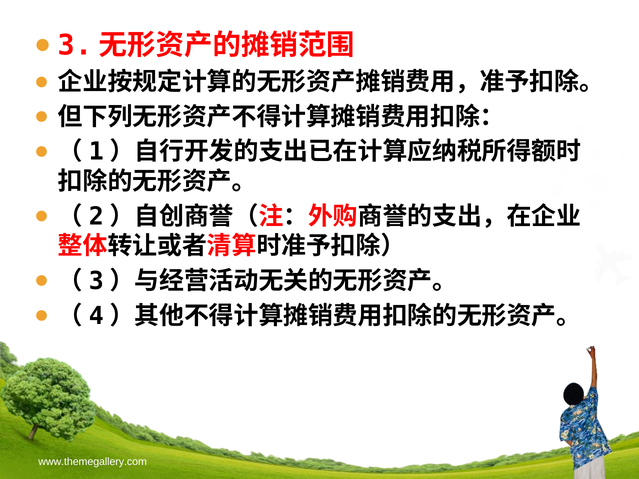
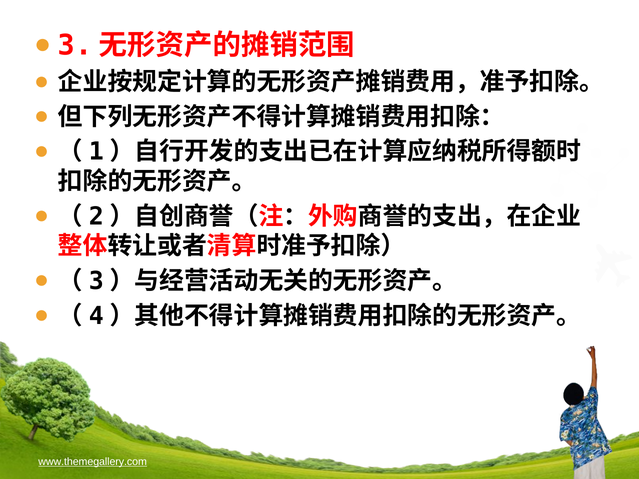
www.themegallery.com underline: none -> present
